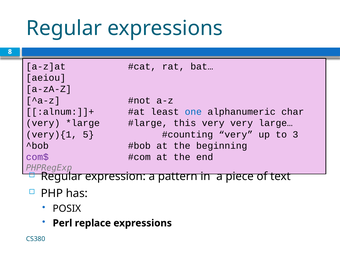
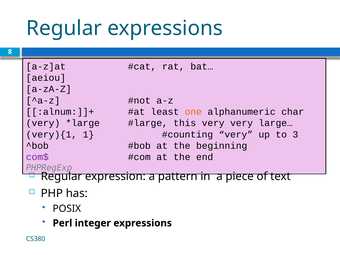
one colour: blue -> orange
5: 5 -> 1
replace: replace -> integer
